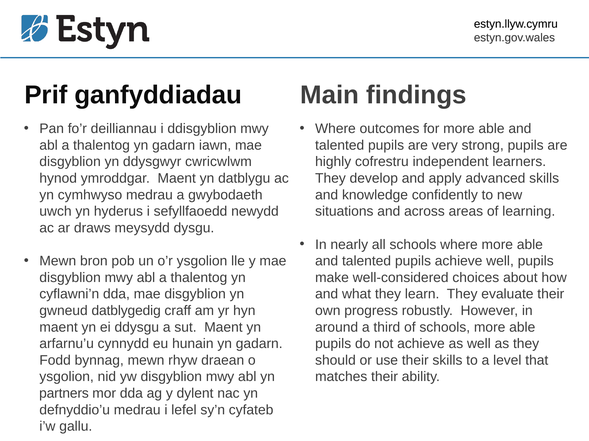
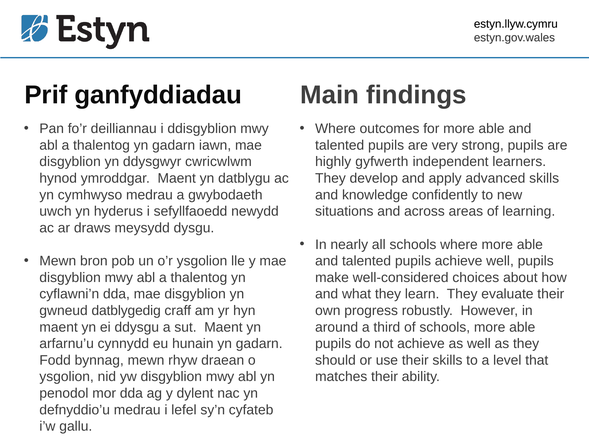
cofrestru: cofrestru -> gyfwerth
partners: partners -> penodol
